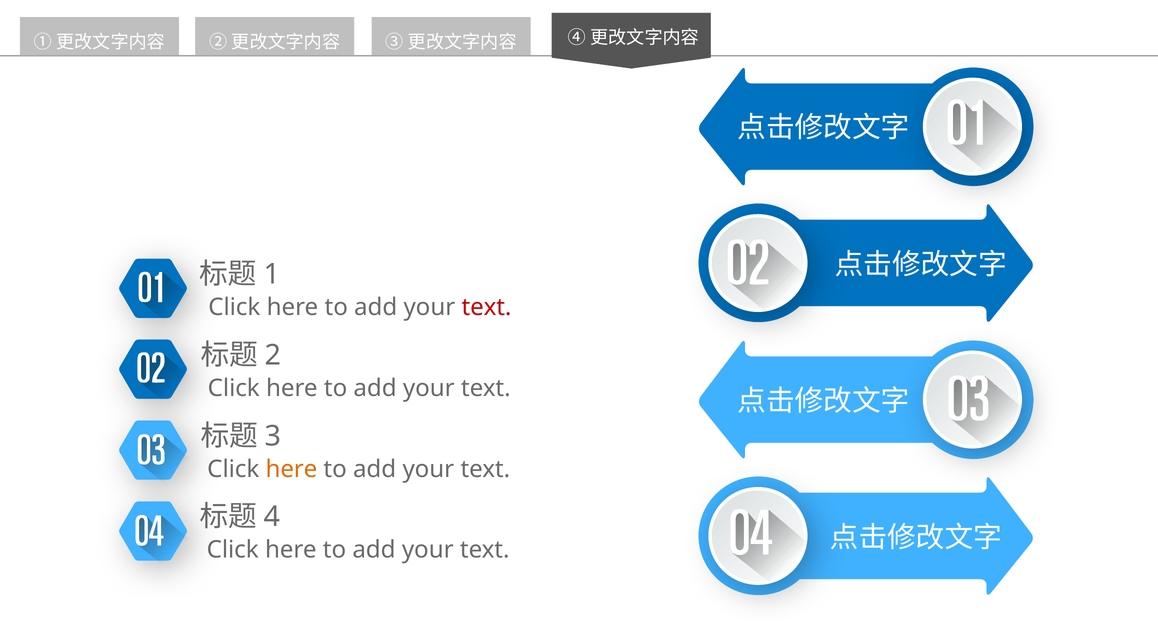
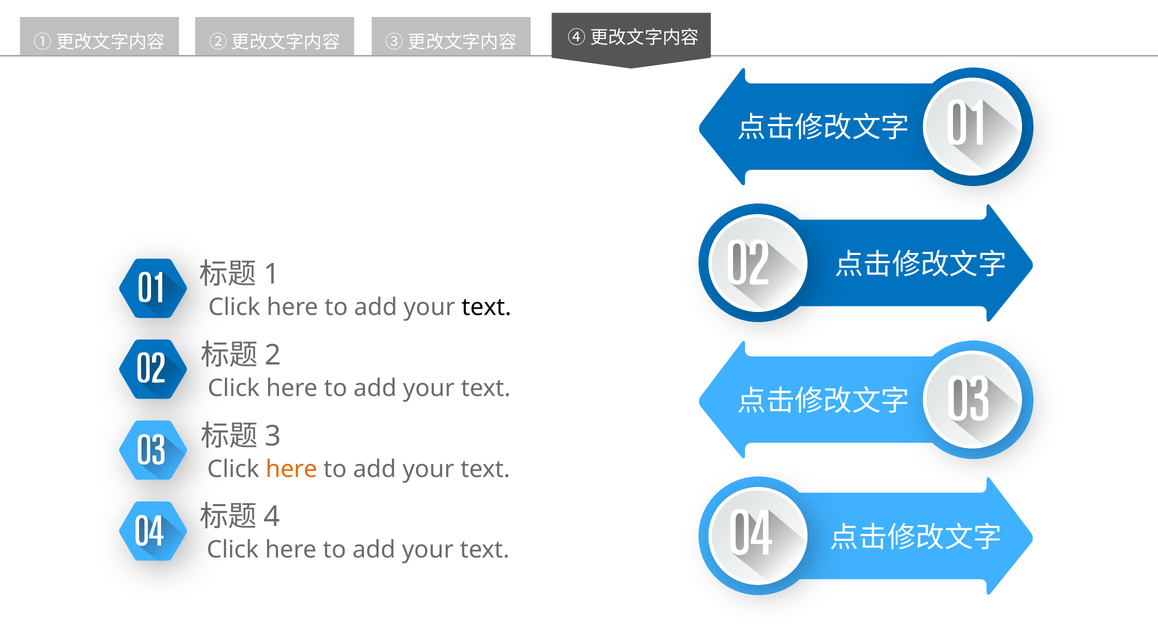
text at (486, 308) colour: red -> black
